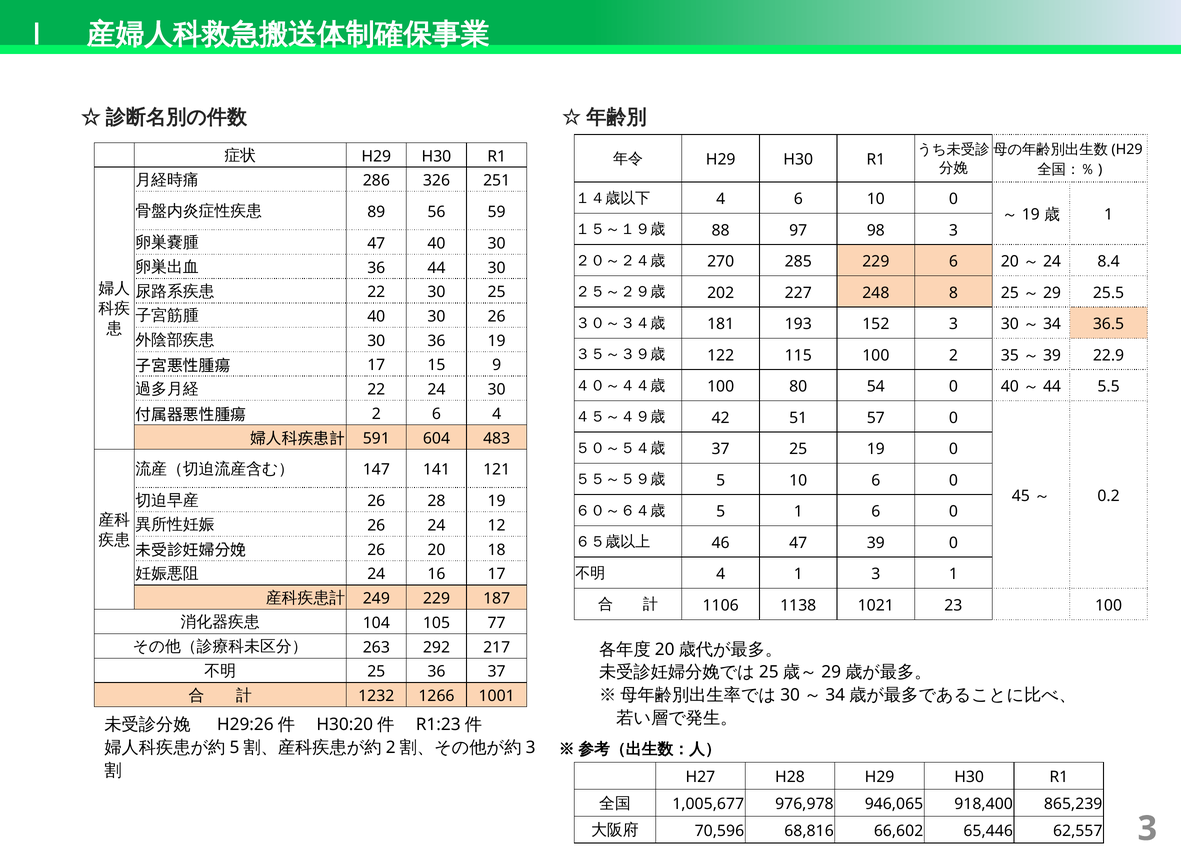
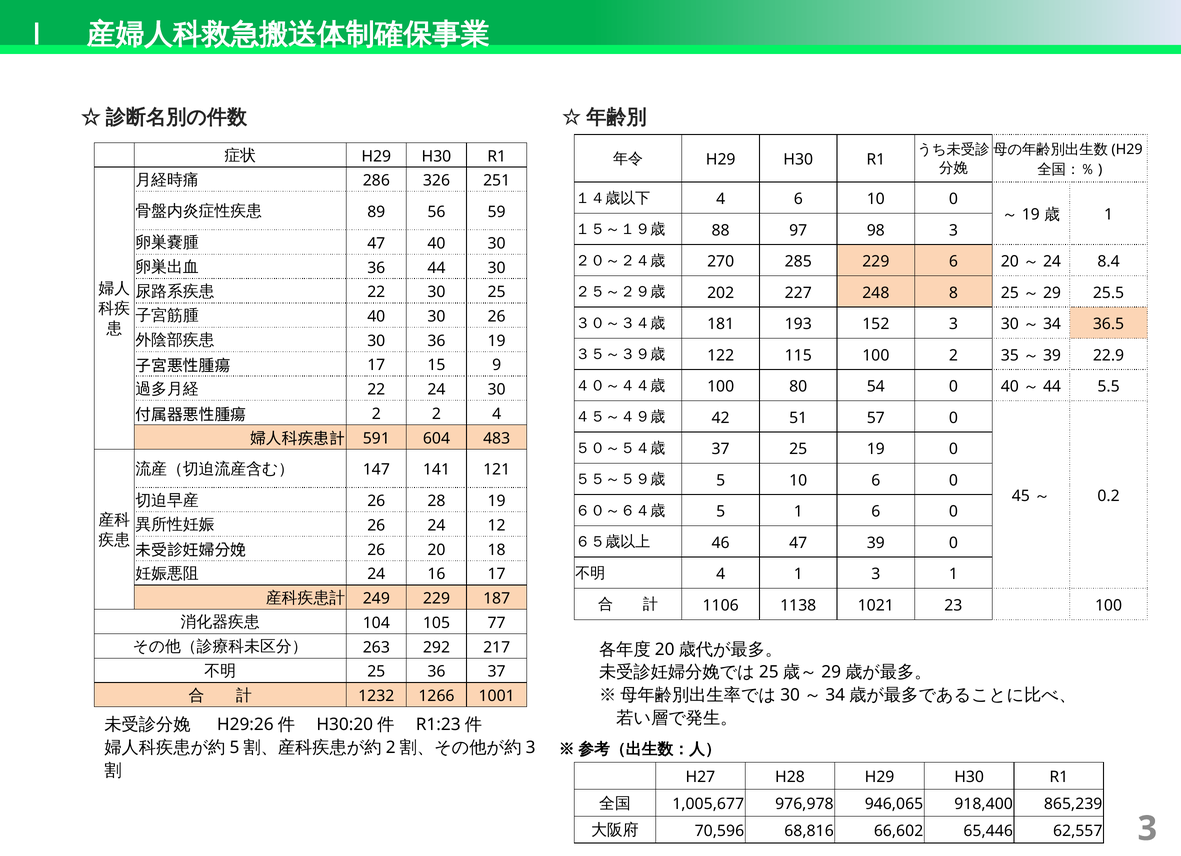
2 6: 6 -> 2
